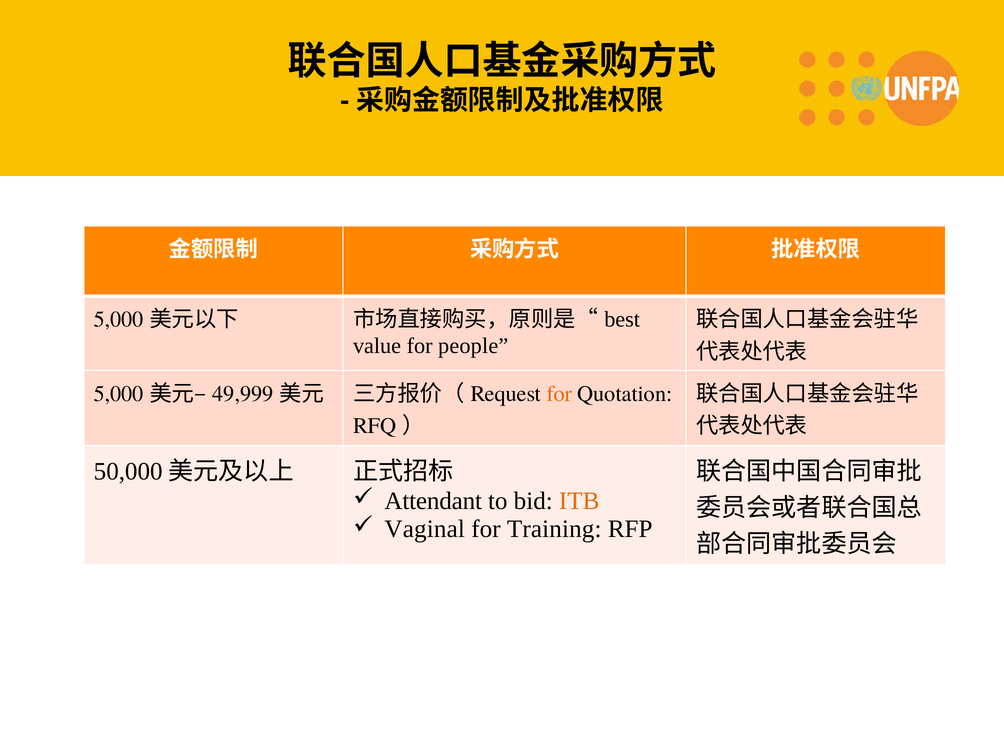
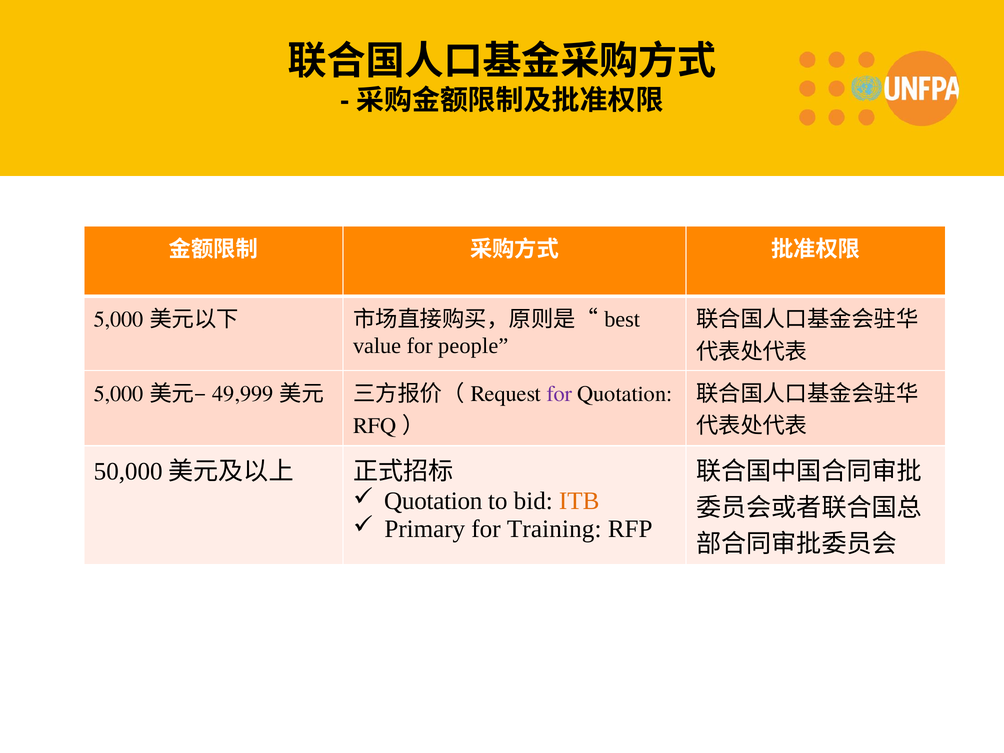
for at (559, 394) colour: orange -> purple
Attendant at (433, 501): Attendant -> Quotation
Vaginal: Vaginal -> Primary
